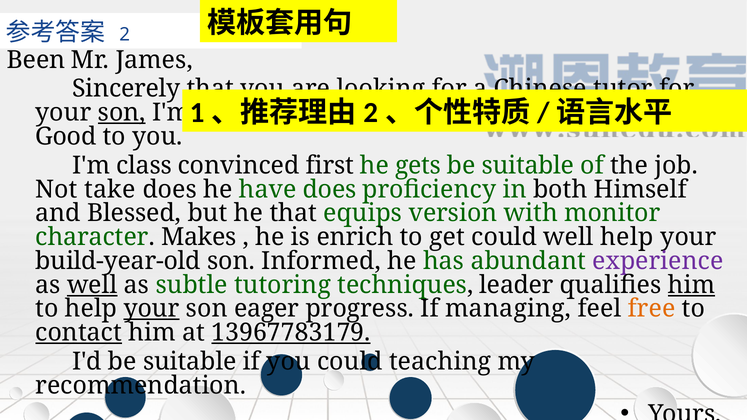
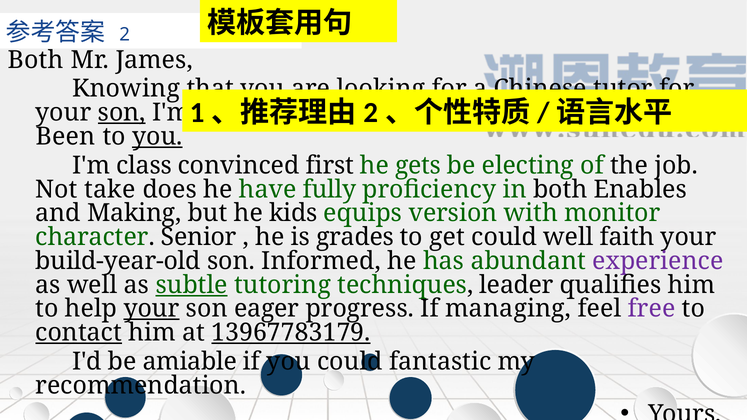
Been at (36, 60): Been -> Both
Sincerely: Sincerely -> Knowing
Good: Good -> Been
you at (157, 137) underline: none -> present
suitable at (528, 166): suitable -> electing
have does: does -> fully
Himself: Himself -> Enables
Blessed: Blessed -> Making
he that: that -> kids
Makes: Makes -> Senior
enrich: enrich -> grades
well help: help -> faith
well at (92, 285) underline: present -> none
subtle underline: none -> present
him at (691, 285) underline: present -> none
free colour: orange -> purple
I'd be suitable: suitable -> amiable
teaching: teaching -> fantastic
